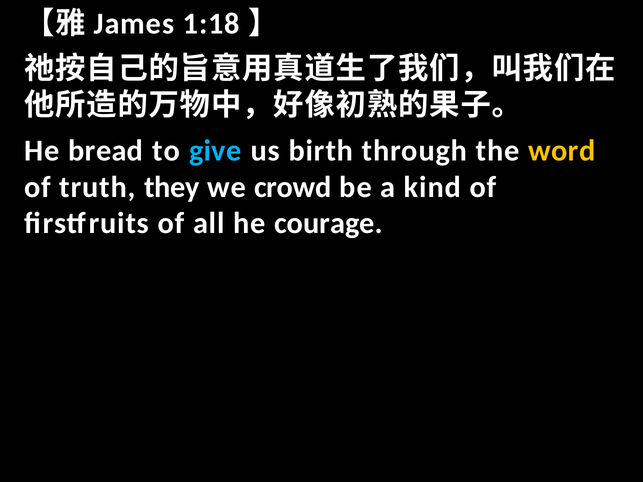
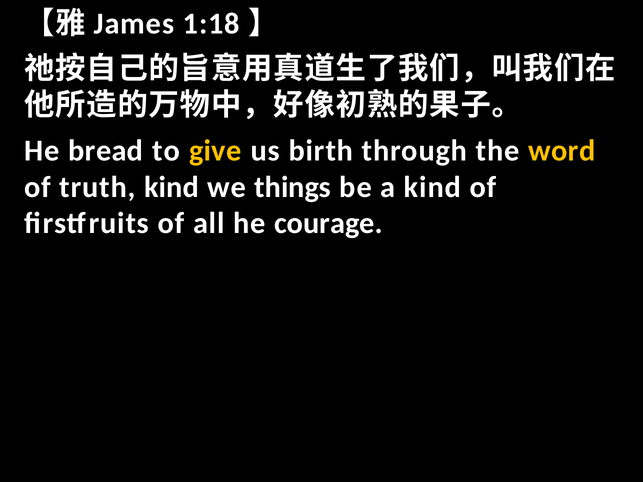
give colour: light blue -> yellow
truth they: they -> kind
crowd: crowd -> things
